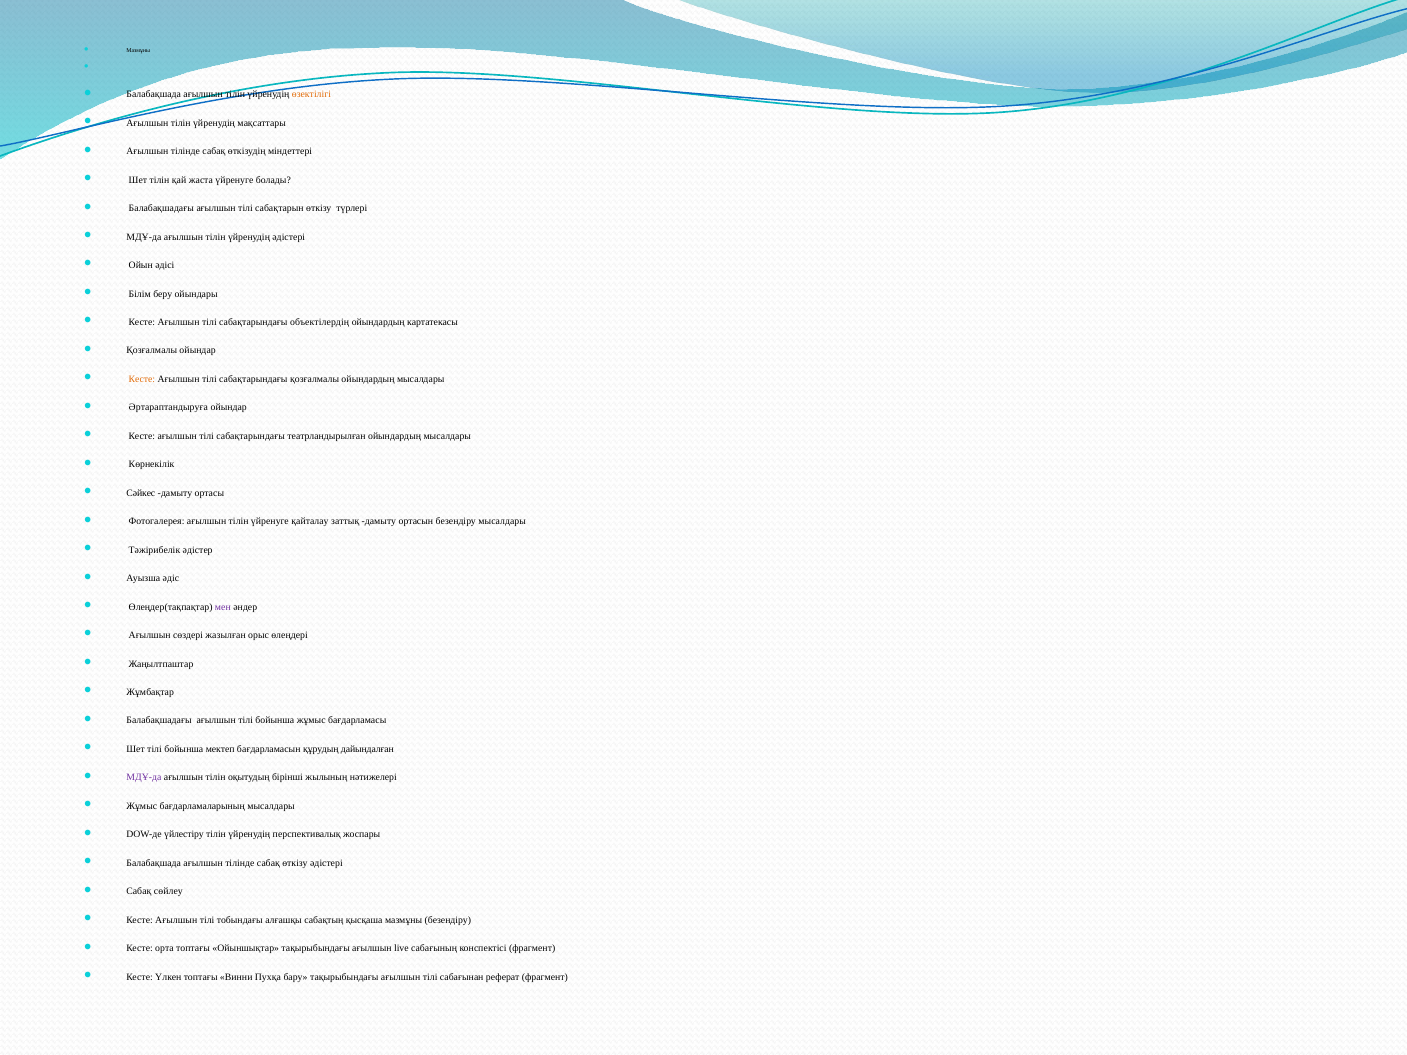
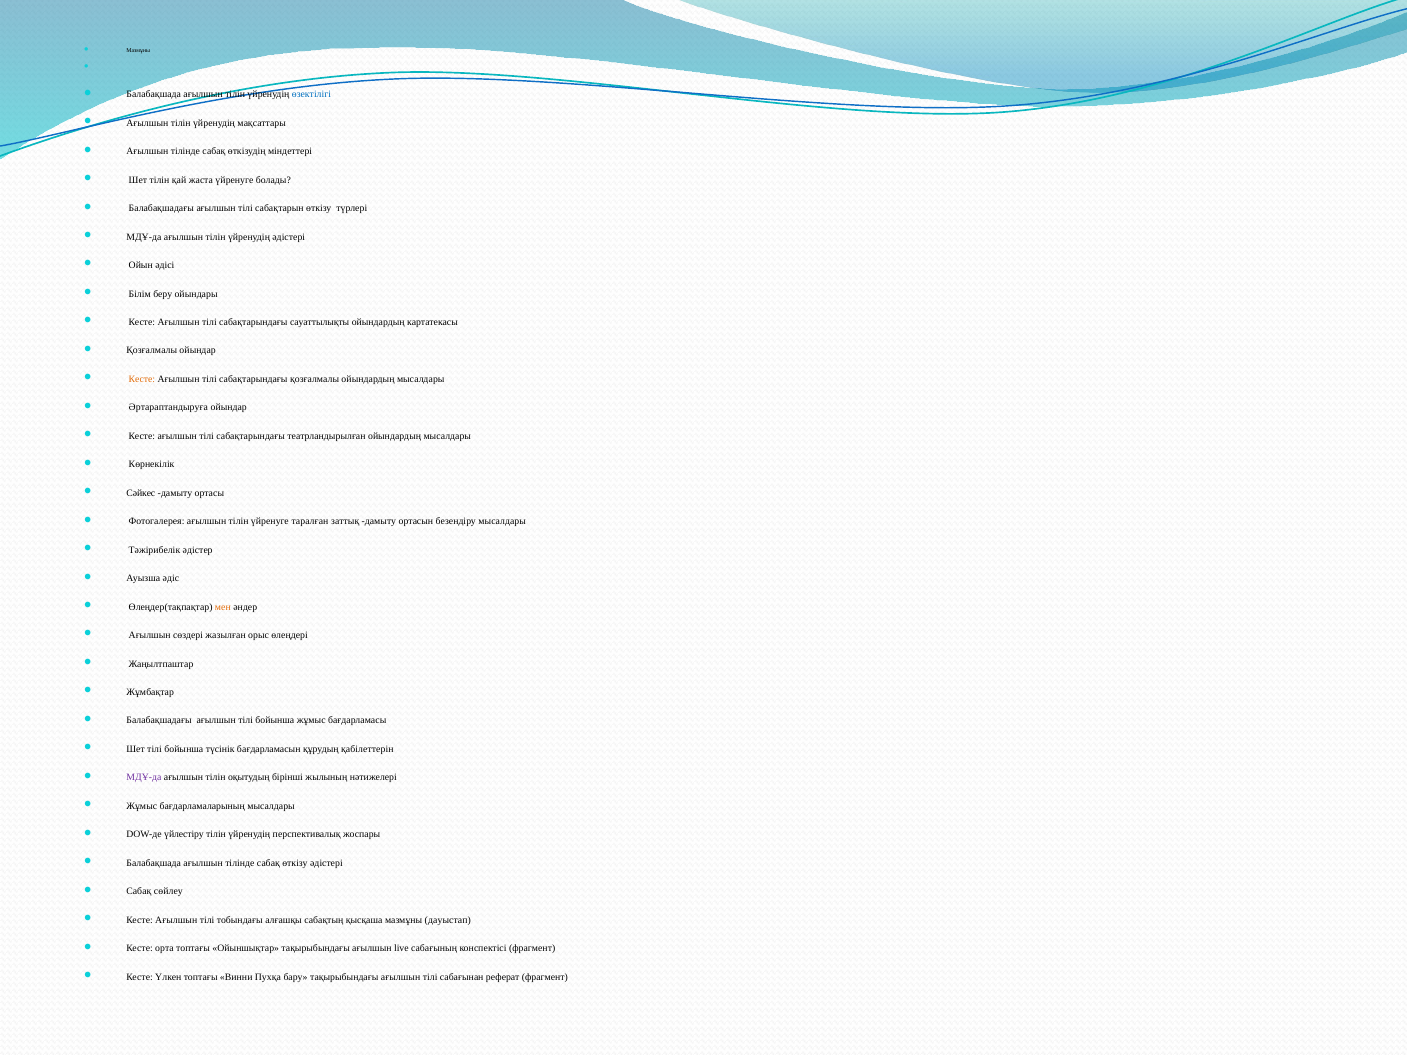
өзектілігі colour: orange -> blue
объектілердің: объектілердің -> сауаттылықты
қайталау: қайталау -> таралған
мен colour: purple -> orange
мектеп: мектеп -> түсінік
дайындалған: дайындалған -> қабілеттерін
мазмұны безендіру: безендіру -> дауыстап
